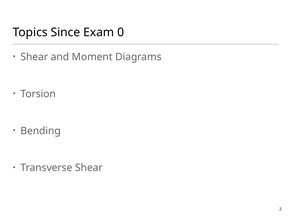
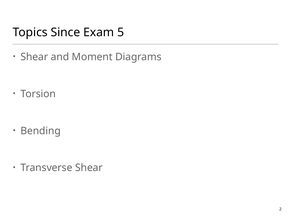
0: 0 -> 5
